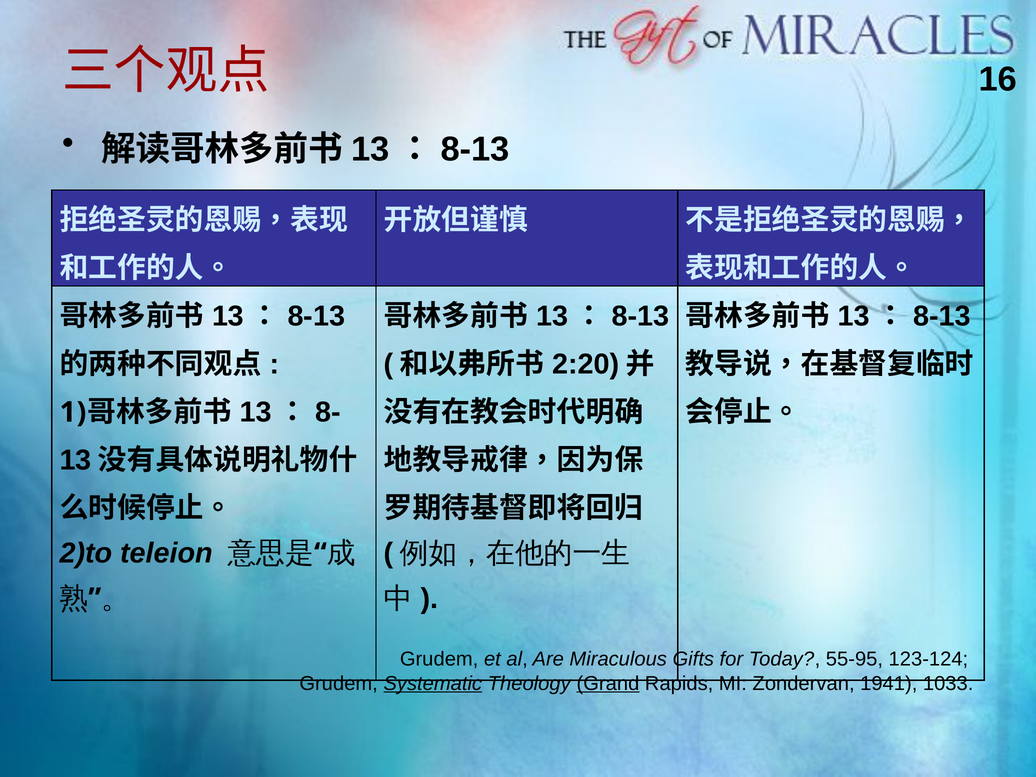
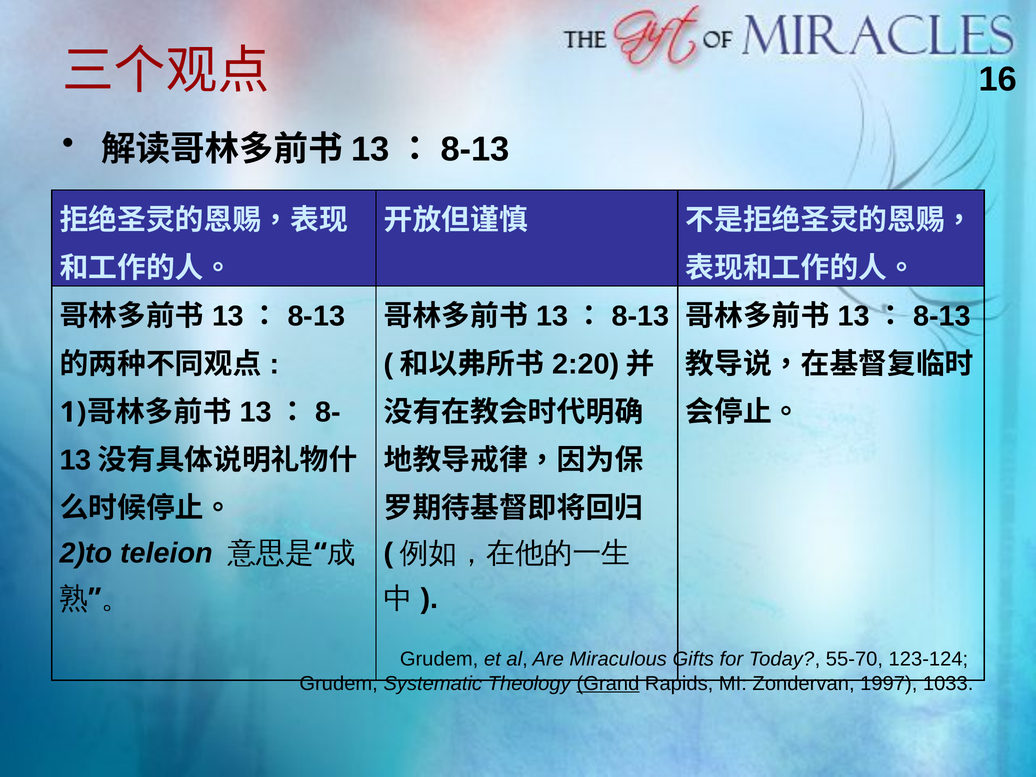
55-95: 55-95 -> 55-70
Systematic underline: present -> none
1941: 1941 -> 1997
